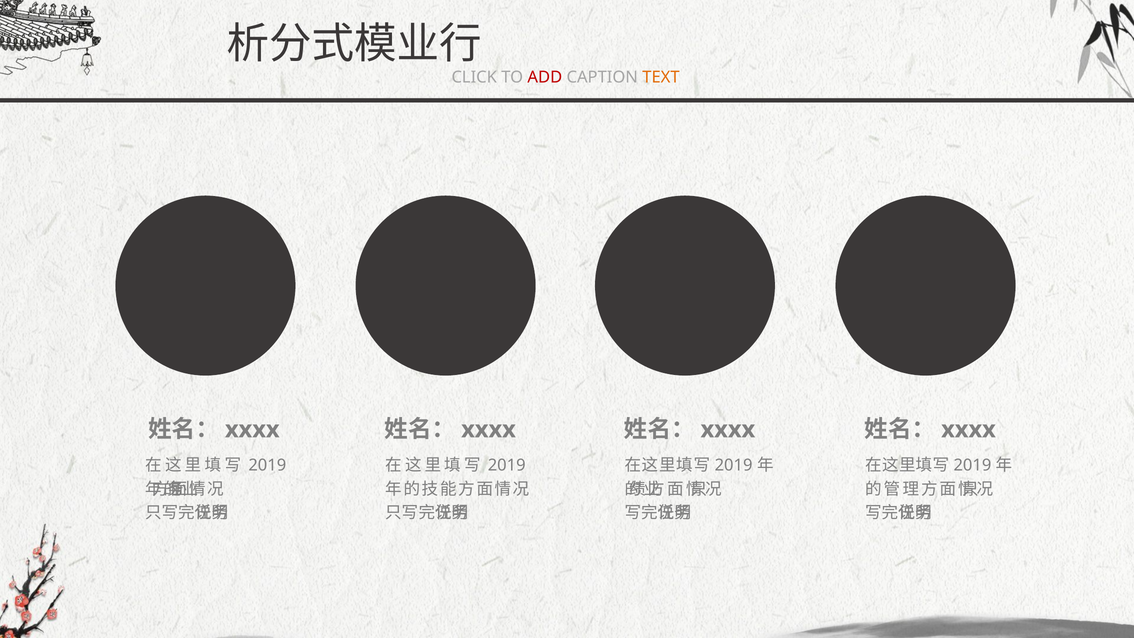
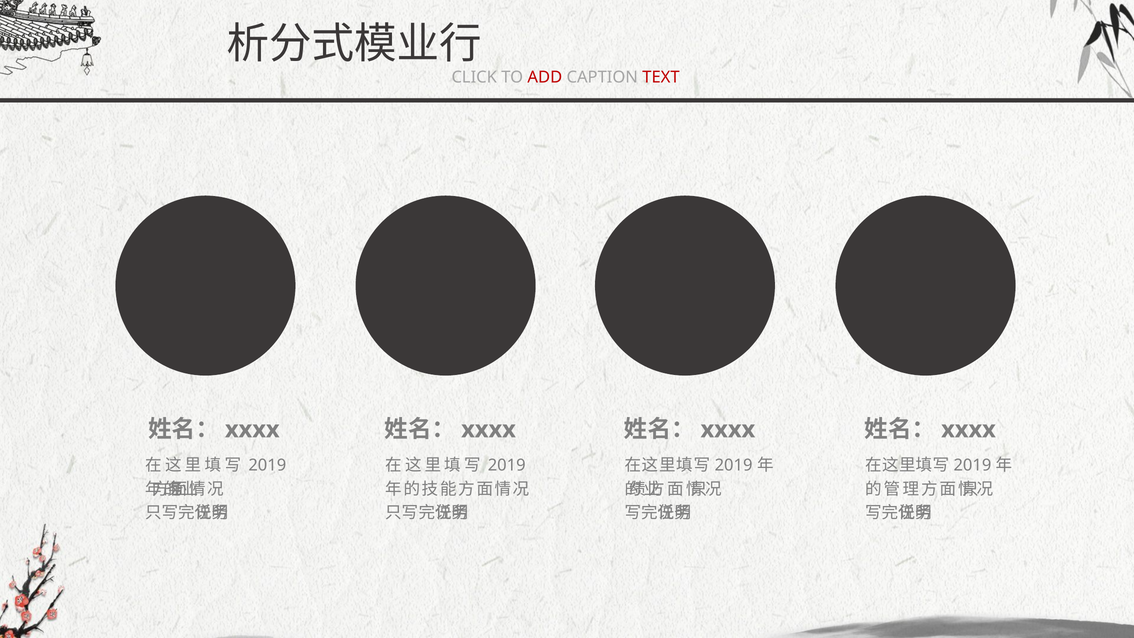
TEXT colour: orange -> red
